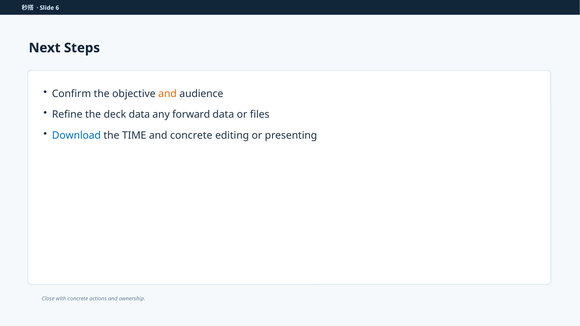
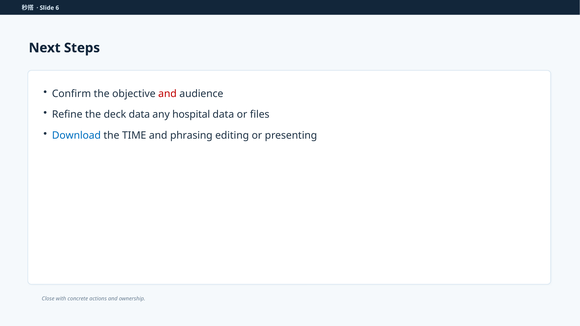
and at (167, 94) colour: orange -> red
forward: forward -> hospital
and concrete: concrete -> phrasing
